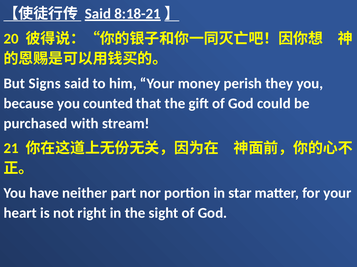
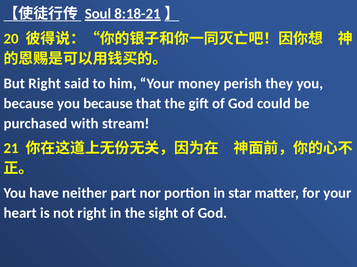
Said at (98, 14): Said -> Soul
But Signs: Signs -> Right
because you counted: counted -> because
